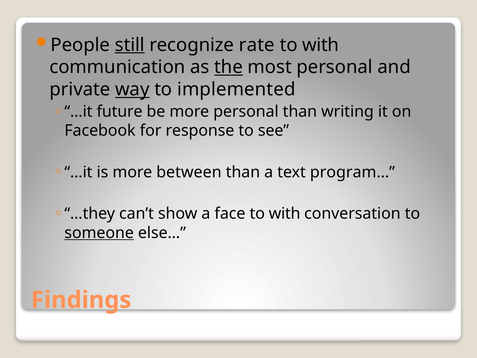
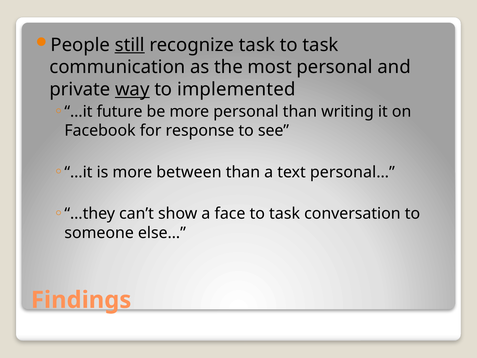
recognize rate: rate -> task
with at (321, 45): with -> task
the underline: present -> none
program…: program… -> personal…
face to with: with -> task
someone underline: present -> none
